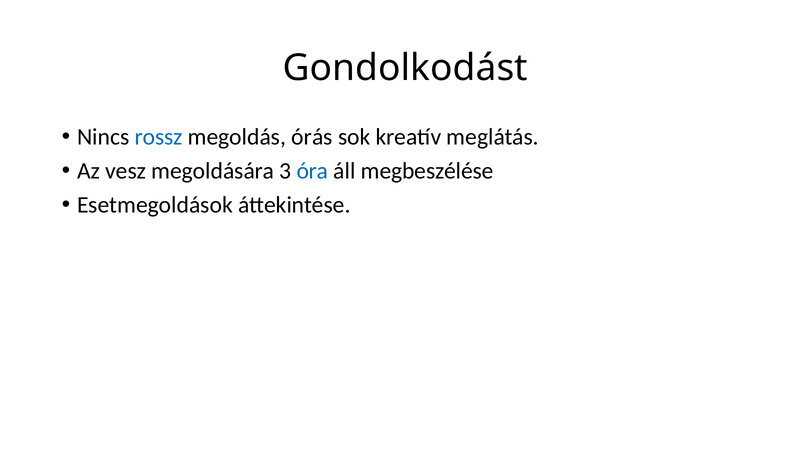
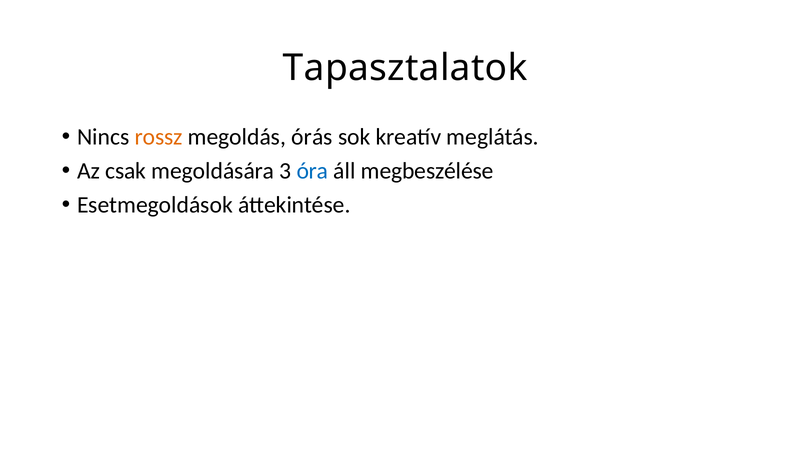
Gondolkodást: Gondolkodást -> Tapasztalatok
rossz colour: blue -> orange
vesz: vesz -> csak
